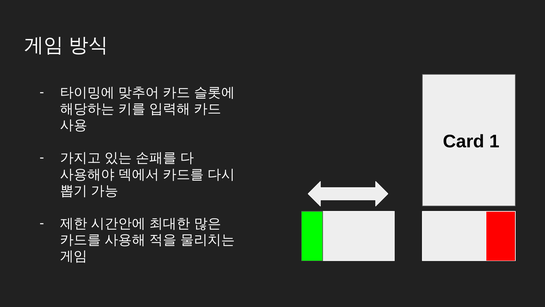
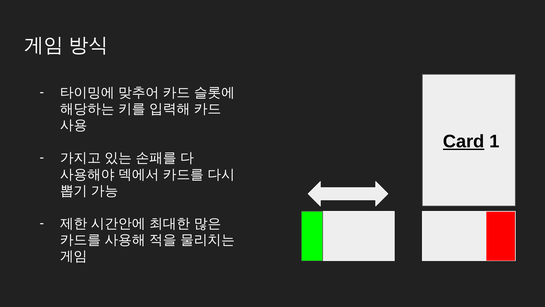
Card underline: none -> present
